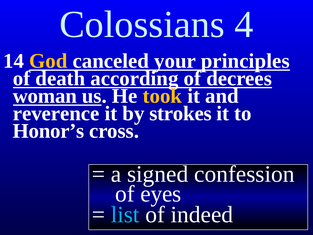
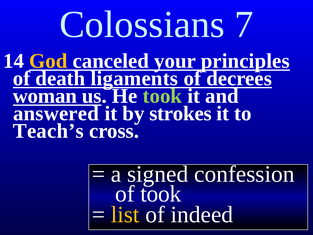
4: 4 -> 7
according: according -> ligaments
took at (162, 96) colour: yellow -> light green
reverence: reverence -> answered
Honor’s: Honor’s -> Teach’s
of eyes: eyes -> took
list colour: light blue -> yellow
